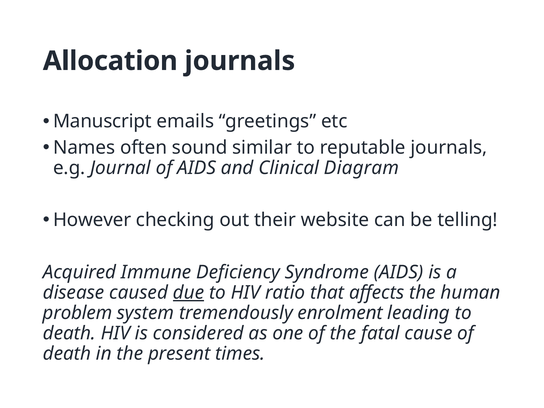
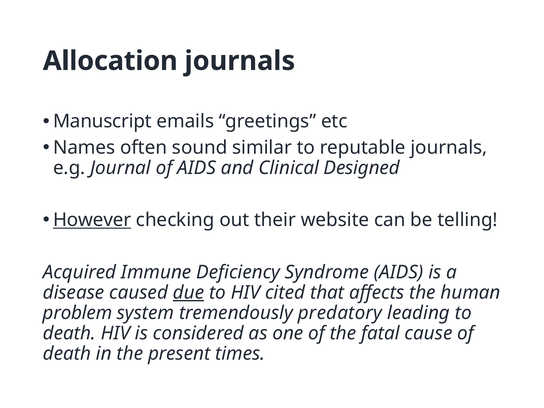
Diagram: Diagram -> Designed
However underline: none -> present
ratio: ratio -> cited
enrolment: enrolment -> predatory
